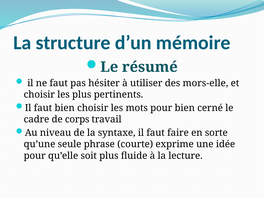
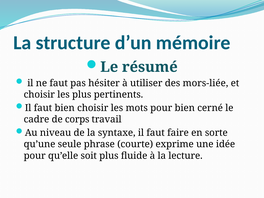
mors-elle: mors-elle -> mors-liée
